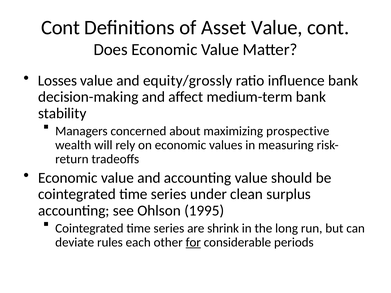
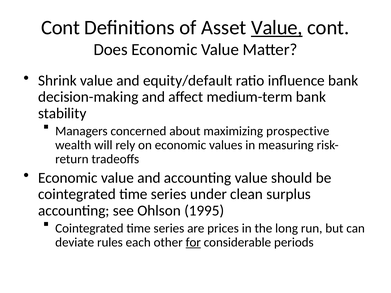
Value at (277, 28) underline: none -> present
Losses: Losses -> Shrink
equity/grossly: equity/grossly -> equity/default
shrink: shrink -> prices
